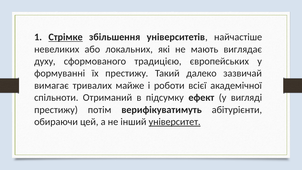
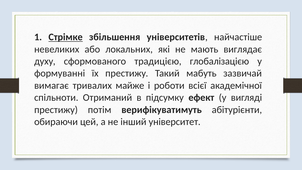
європейських: європейських -> глобалізацією
далеко: далеко -> мабуть
університет underline: present -> none
